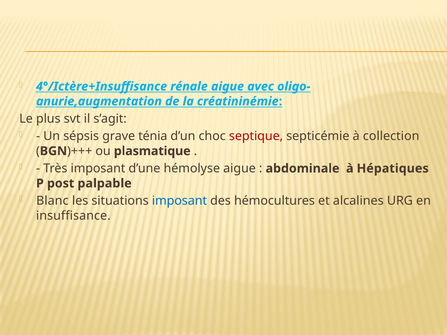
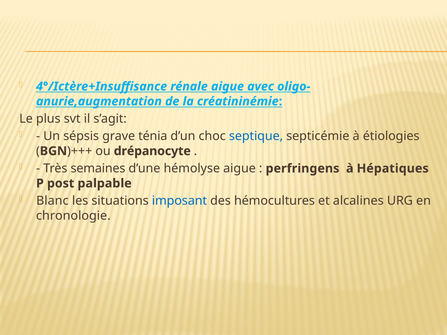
septique colour: red -> blue
collection: collection -> étiologies
plasmatique: plasmatique -> drépanocyte
Très imposant: imposant -> semaines
abdominale: abdominale -> perfringens
insuffisance: insuffisance -> chronologie
